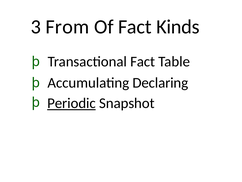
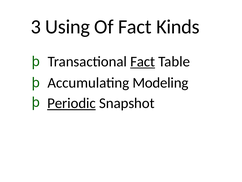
From: From -> Using
Fact at (143, 62) underline: none -> present
Declaring: Declaring -> Modeling
